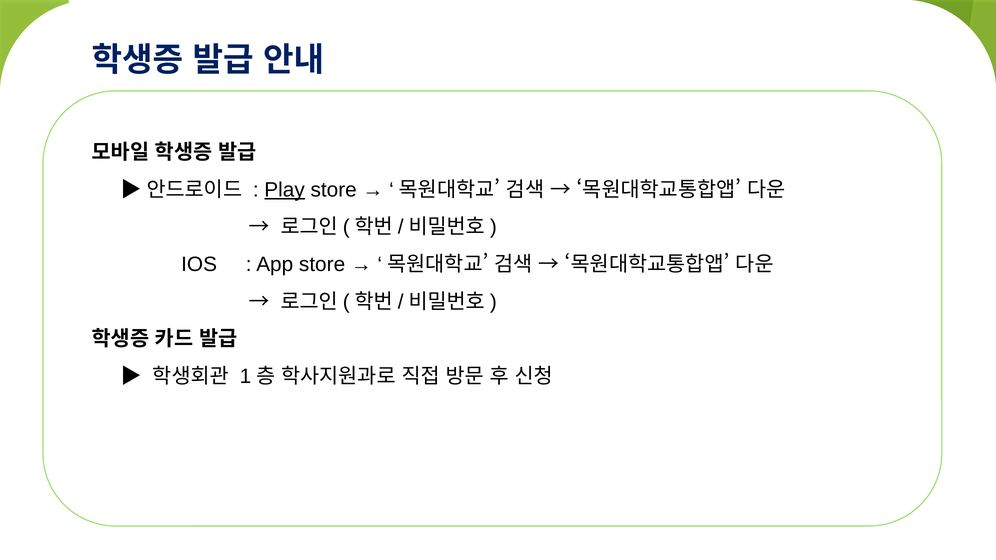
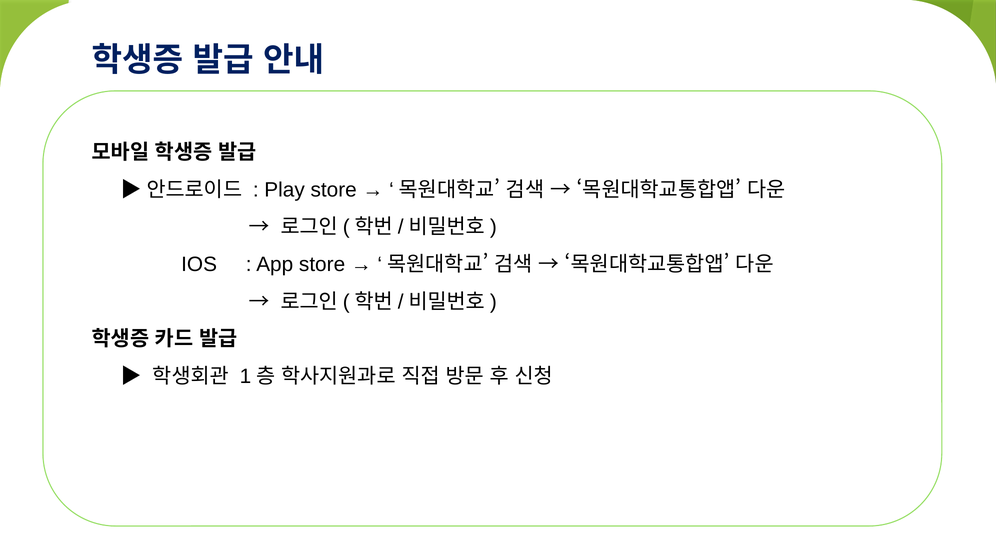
Play underline: present -> none
